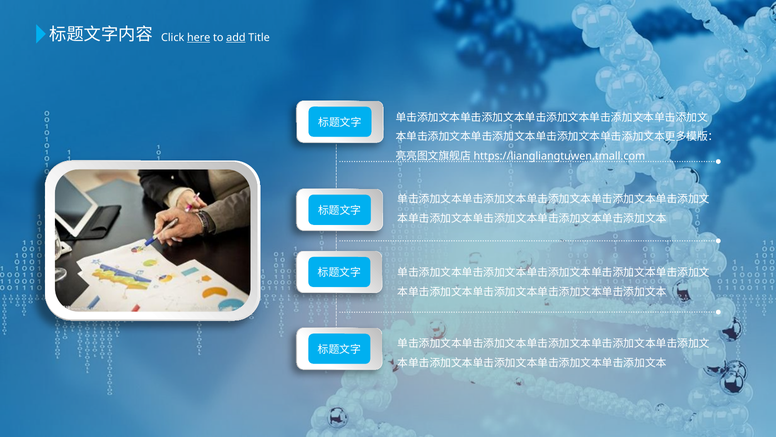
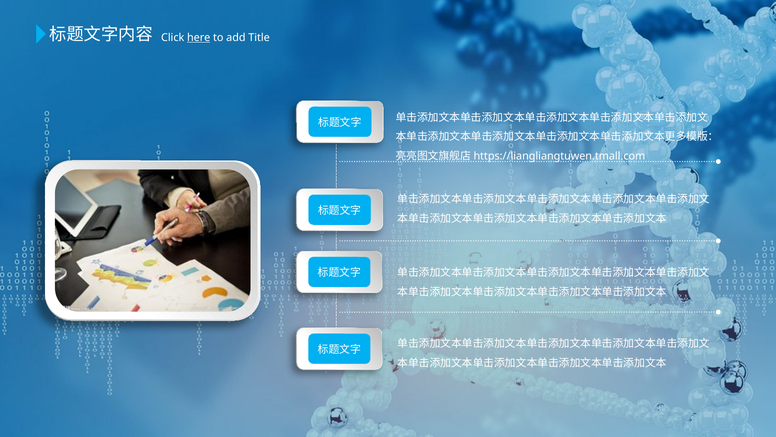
add underline: present -> none
